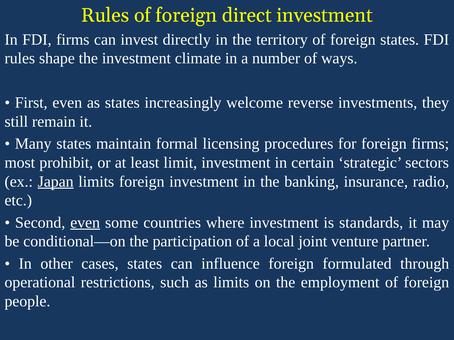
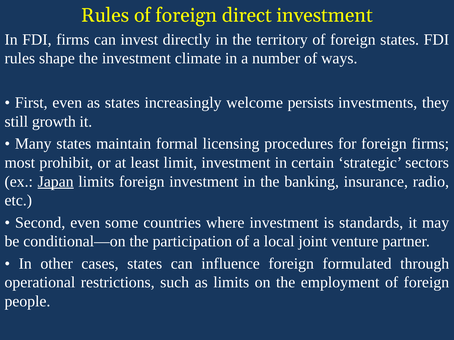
reverse: reverse -> persists
remain: remain -> growth
even at (85, 223) underline: present -> none
